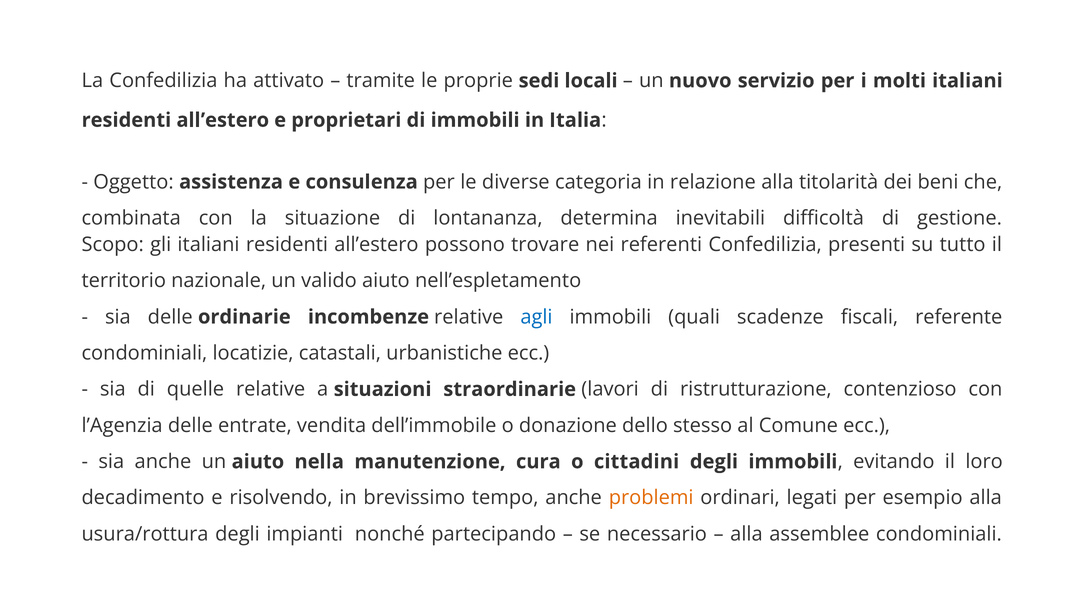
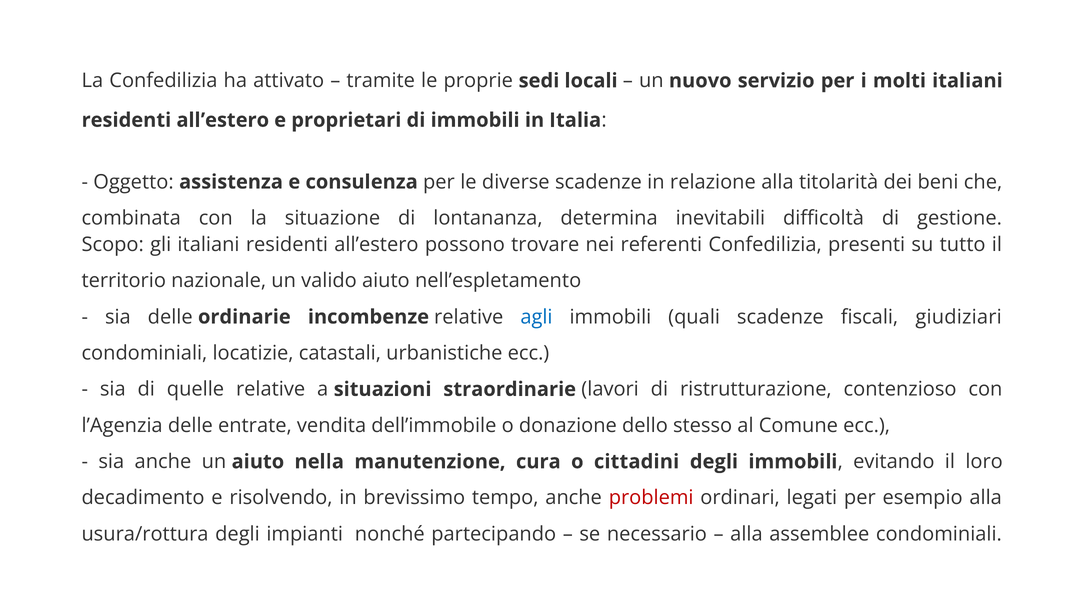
diverse categoria: categoria -> scadenze
referente: referente -> giudiziari
problemi colour: orange -> red
